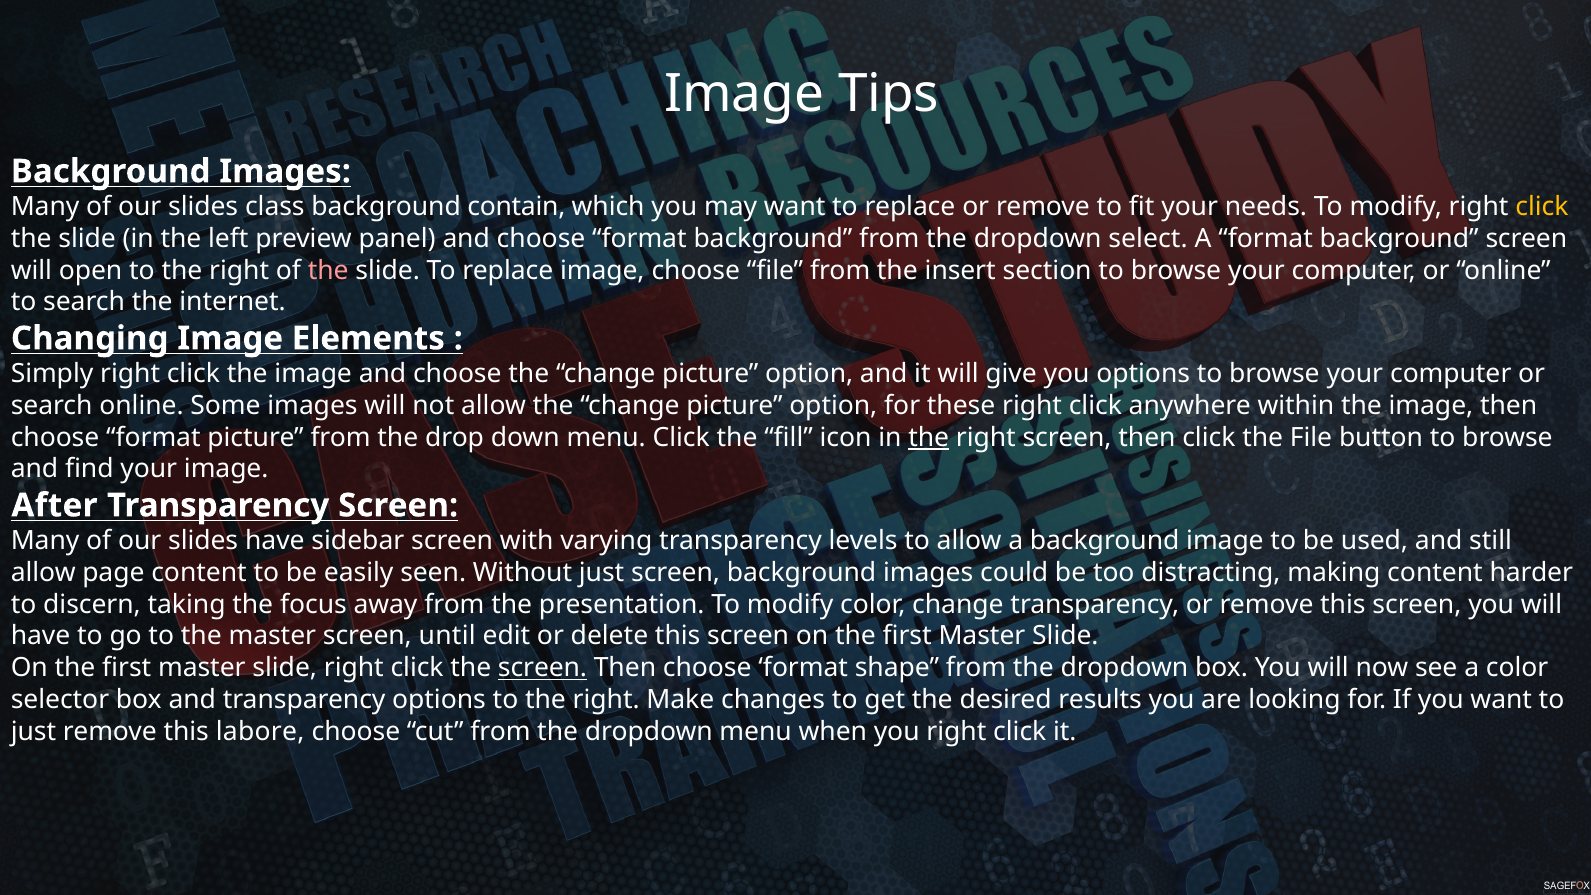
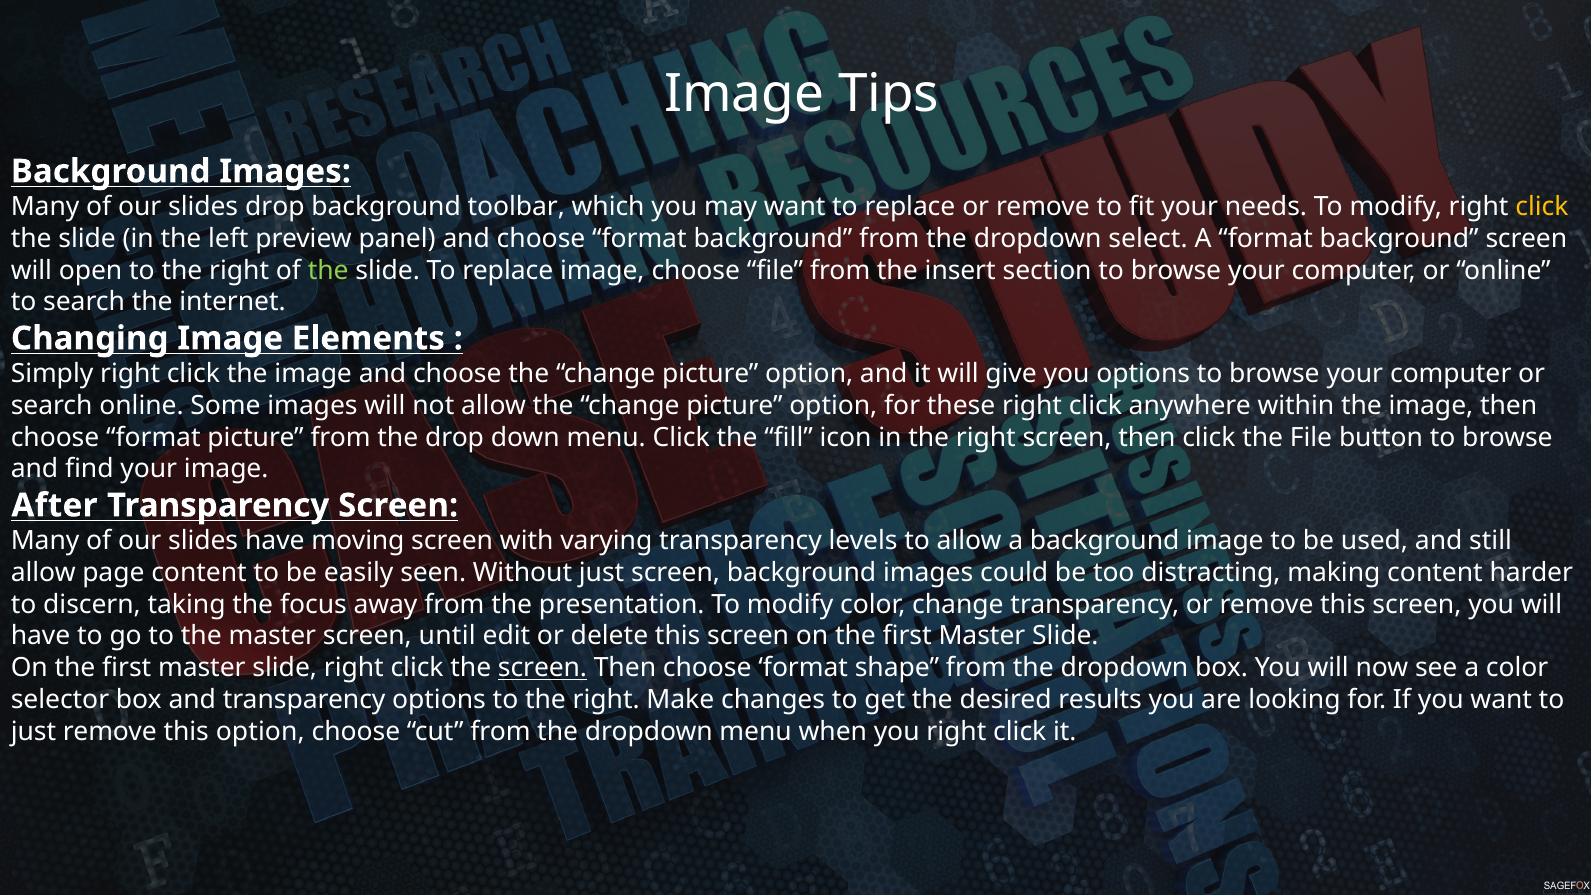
slides class: class -> drop
contain: contain -> toolbar
the at (328, 270) colour: pink -> light green
the at (929, 437) underline: present -> none
sidebar: sidebar -> moving
this labore: labore -> option
